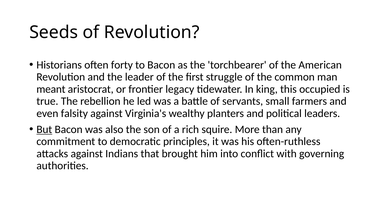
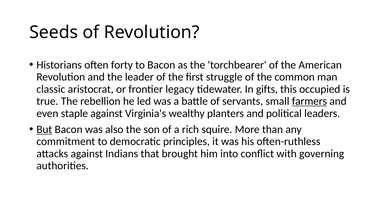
meant: meant -> classic
king: king -> gifts
farmers underline: none -> present
falsity: falsity -> staple
